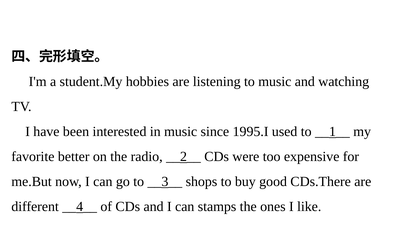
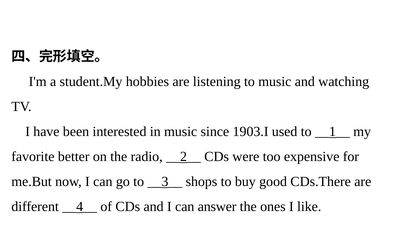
1995.I: 1995.I -> 1903.I
stamps: stamps -> answer
